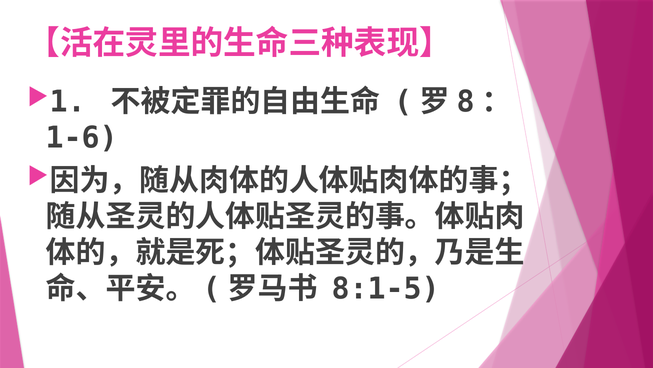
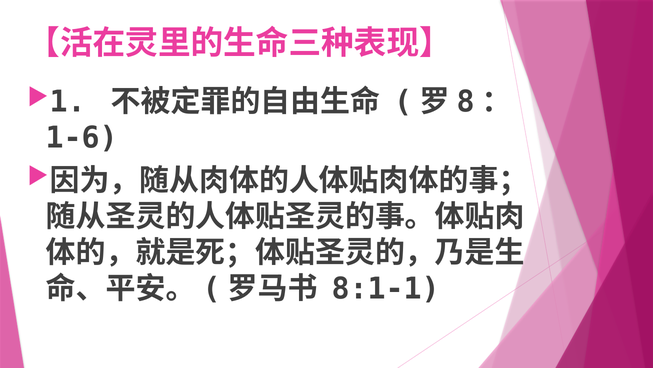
8:1-5: 8:1-5 -> 8:1-1
